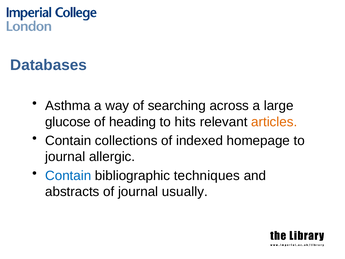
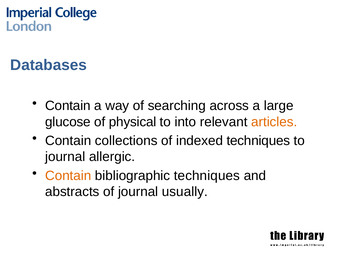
Asthma at (68, 106): Asthma -> Contain
heading: heading -> physical
hits: hits -> into
indexed homepage: homepage -> techniques
Contain at (68, 175) colour: blue -> orange
